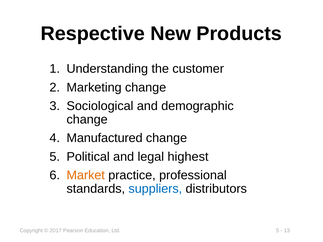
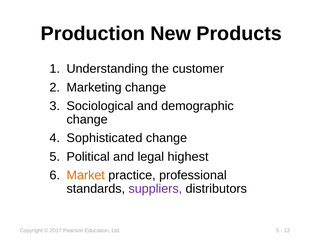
Respective: Respective -> Production
Manufactured: Manufactured -> Sophisticated
suppliers colour: blue -> purple
